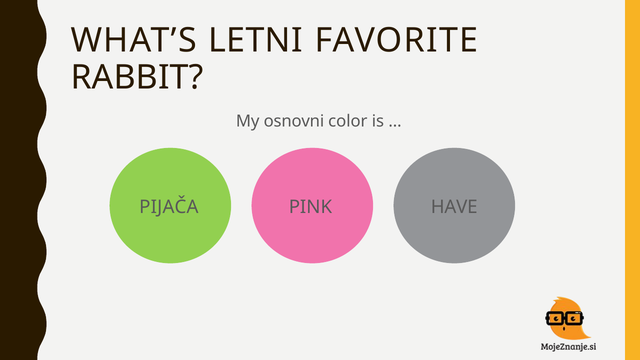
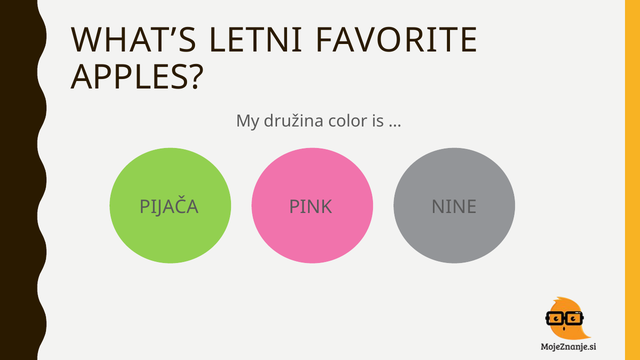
RABBIT: RABBIT -> APPLES
osnovni: osnovni -> družina
HAVE: HAVE -> NINE
